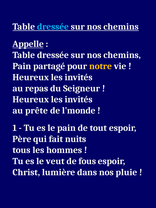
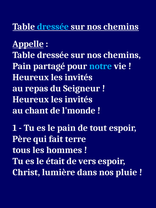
notre colour: yellow -> light blue
prête: prête -> chant
nuits: nuits -> terre
veut: veut -> était
fous: fous -> vers
